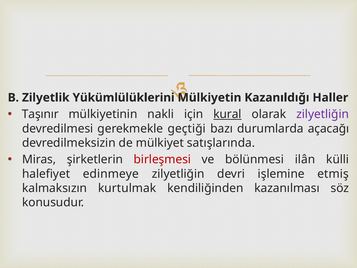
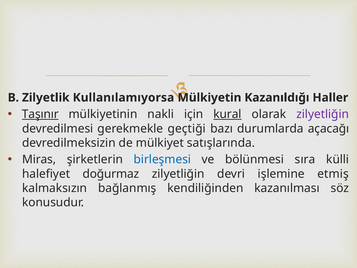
Yükümlülüklerini: Yükümlülüklerini -> Kullanılamıyorsa
Taşınır underline: none -> present
birleşmesi colour: red -> blue
ilân: ilân -> sıra
edinmeye: edinmeye -> doğurmaz
kurtulmak: kurtulmak -> bağlanmış
